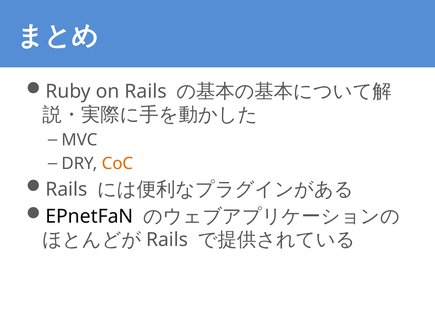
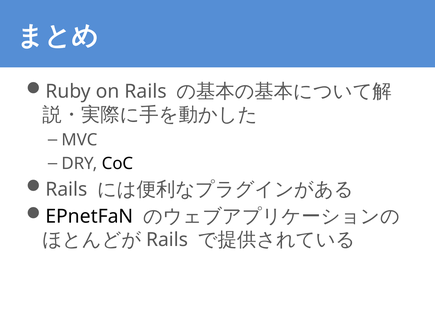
CoC colour: orange -> black
